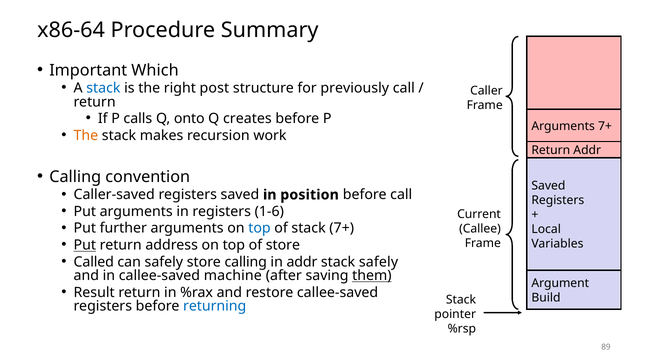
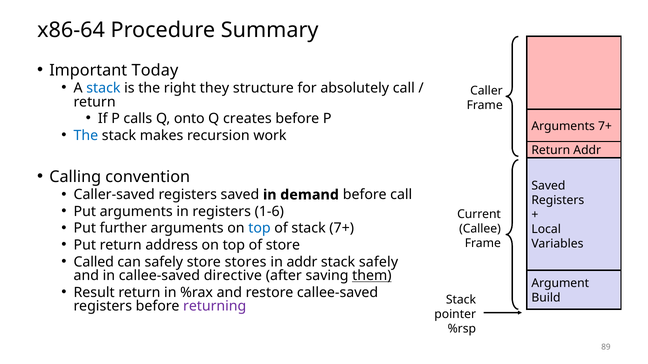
Which: Which -> Today
post: post -> they
previously: previously -> absolutely
The at (86, 136) colour: orange -> blue
position: position -> demand
Put at (85, 245) underline: present -> none
store calling: calling -> stores
machine: machine -> directive
returning colour: blue -> purple
